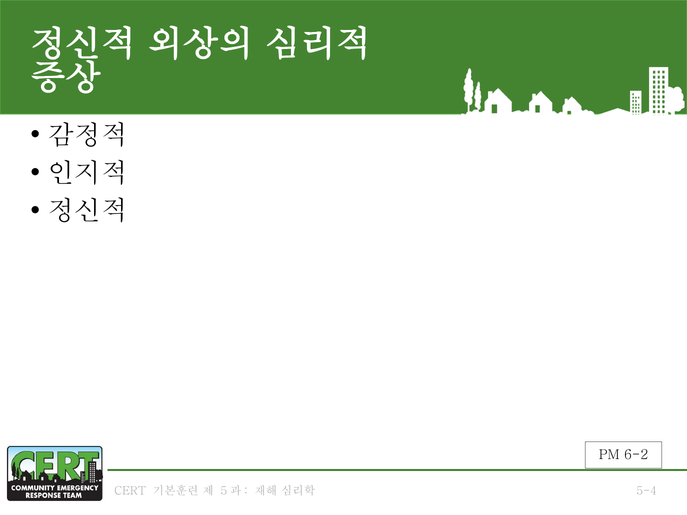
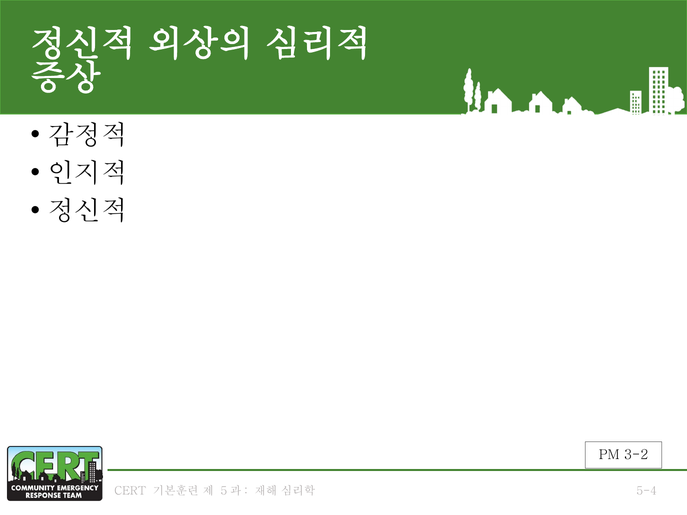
6-2: 6-2 -> 3-2
